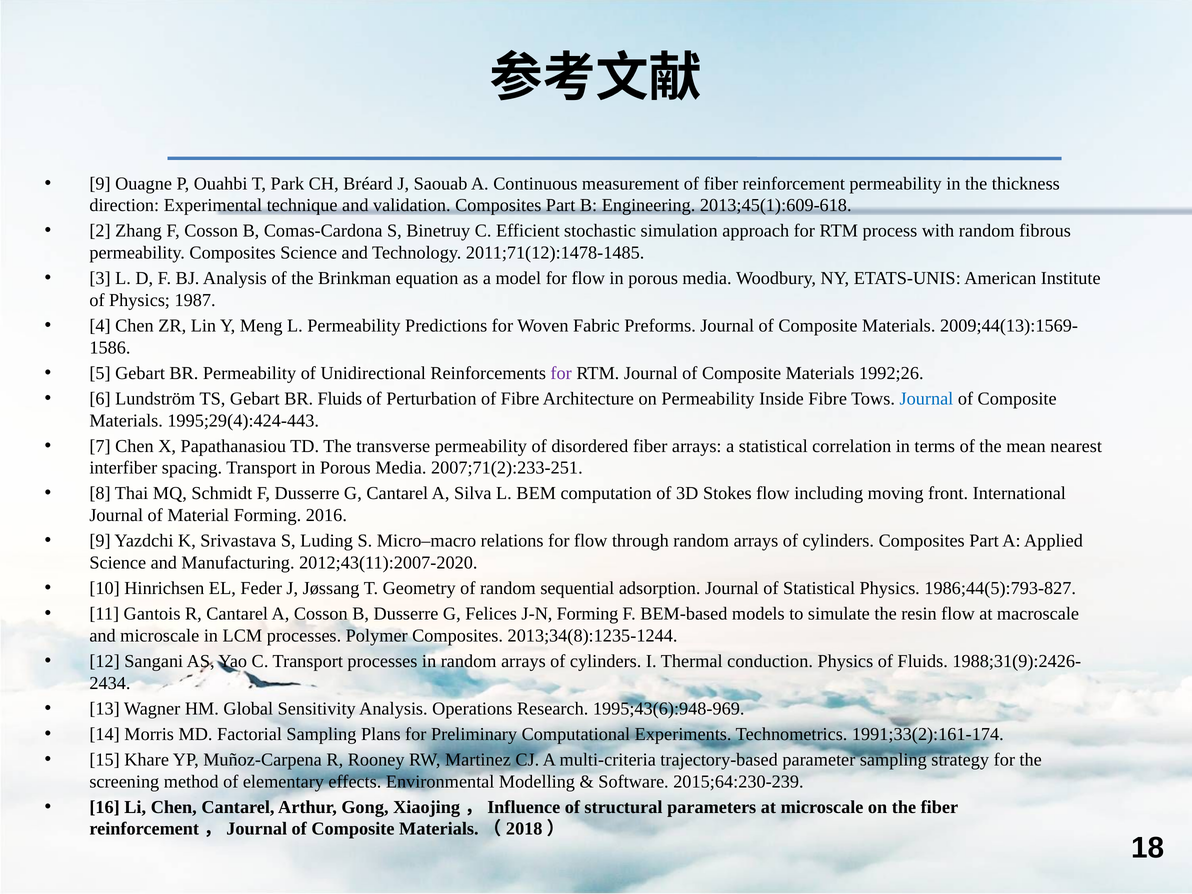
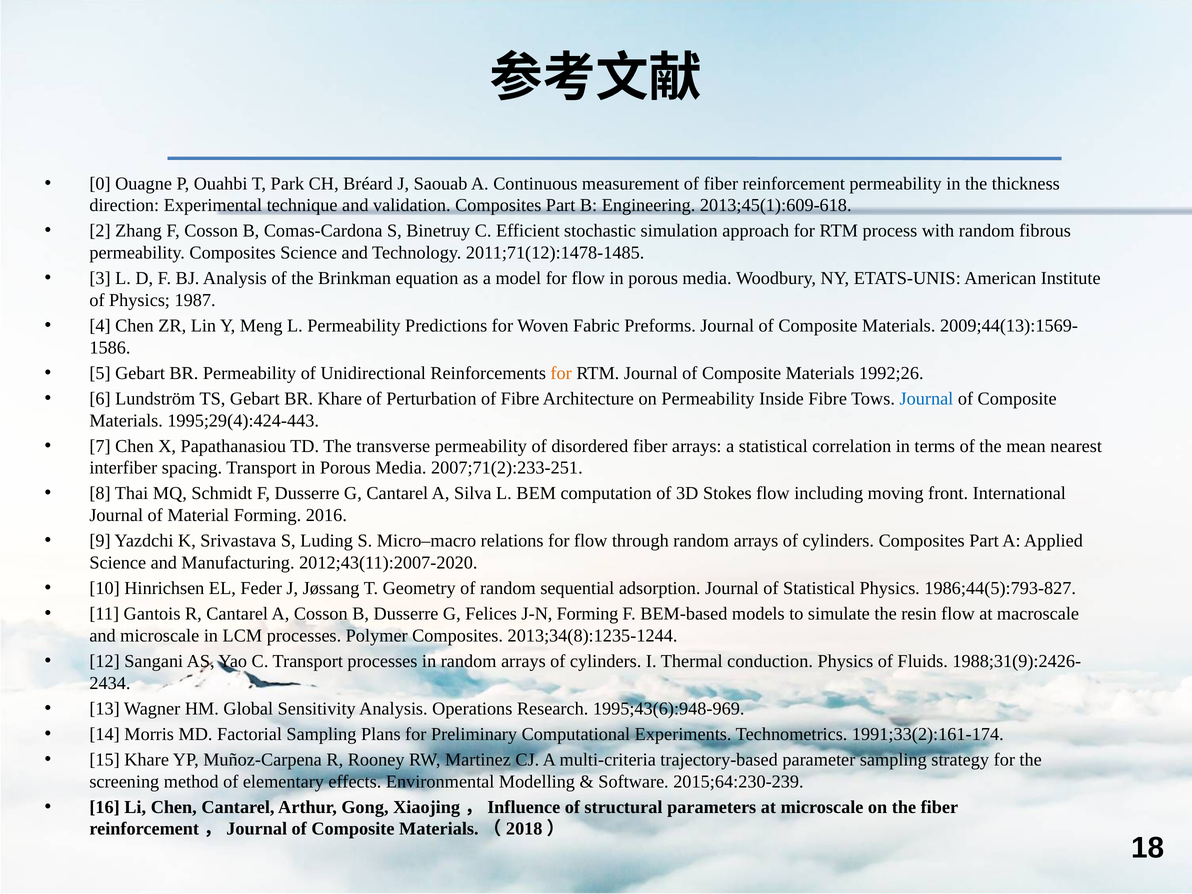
9 at (100, 184): 9 -> 0
for at (561, 373) colour: purple -> orange
BR Fluids: Fluids -> Khare
